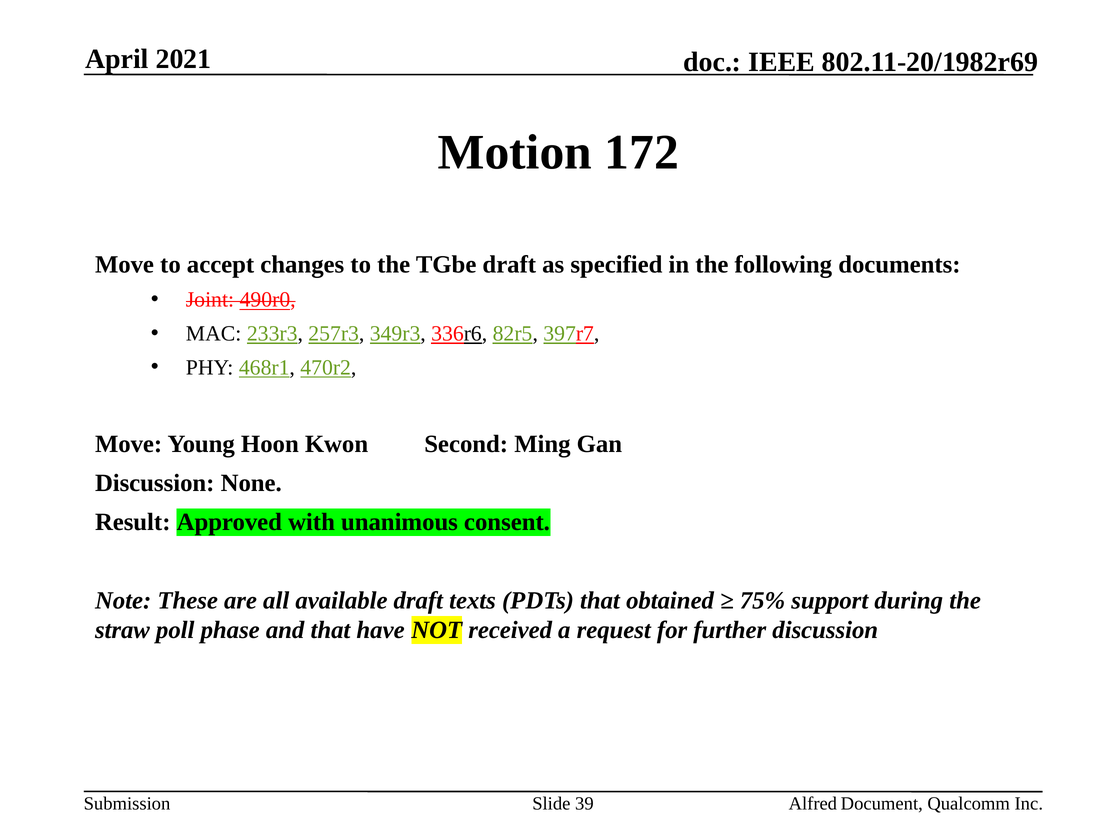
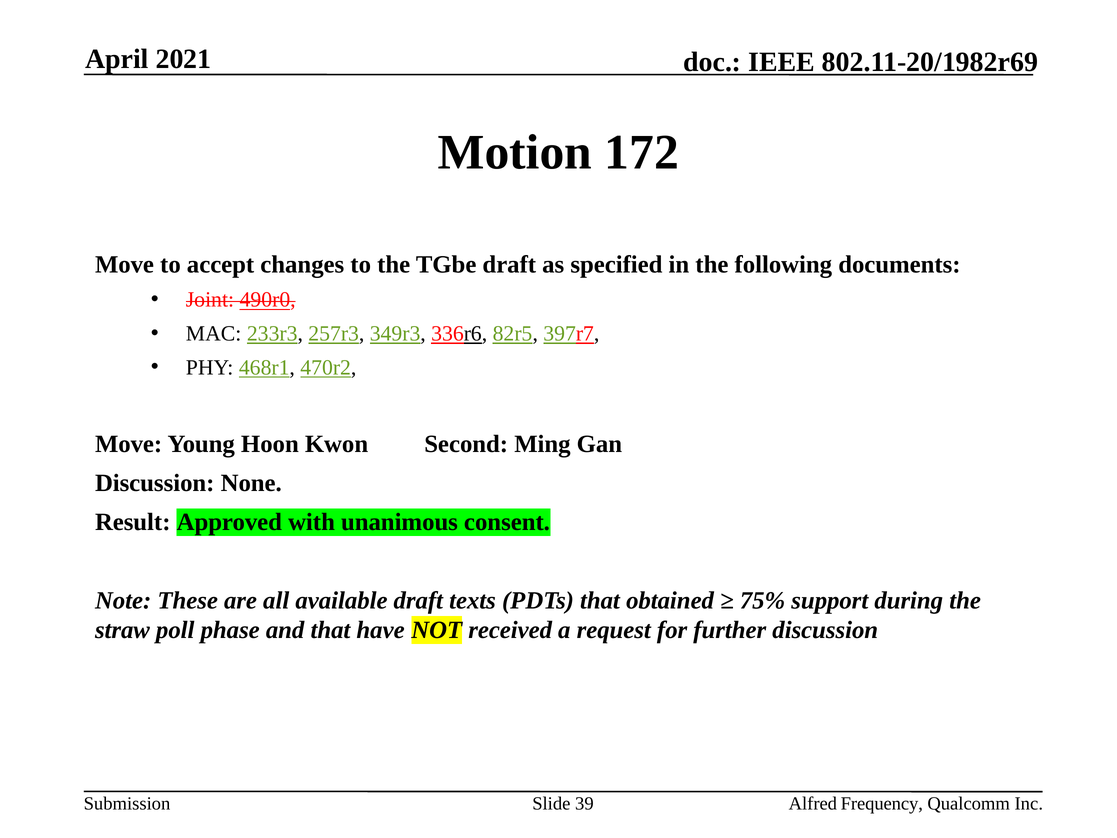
Document: Document -> Frequency
